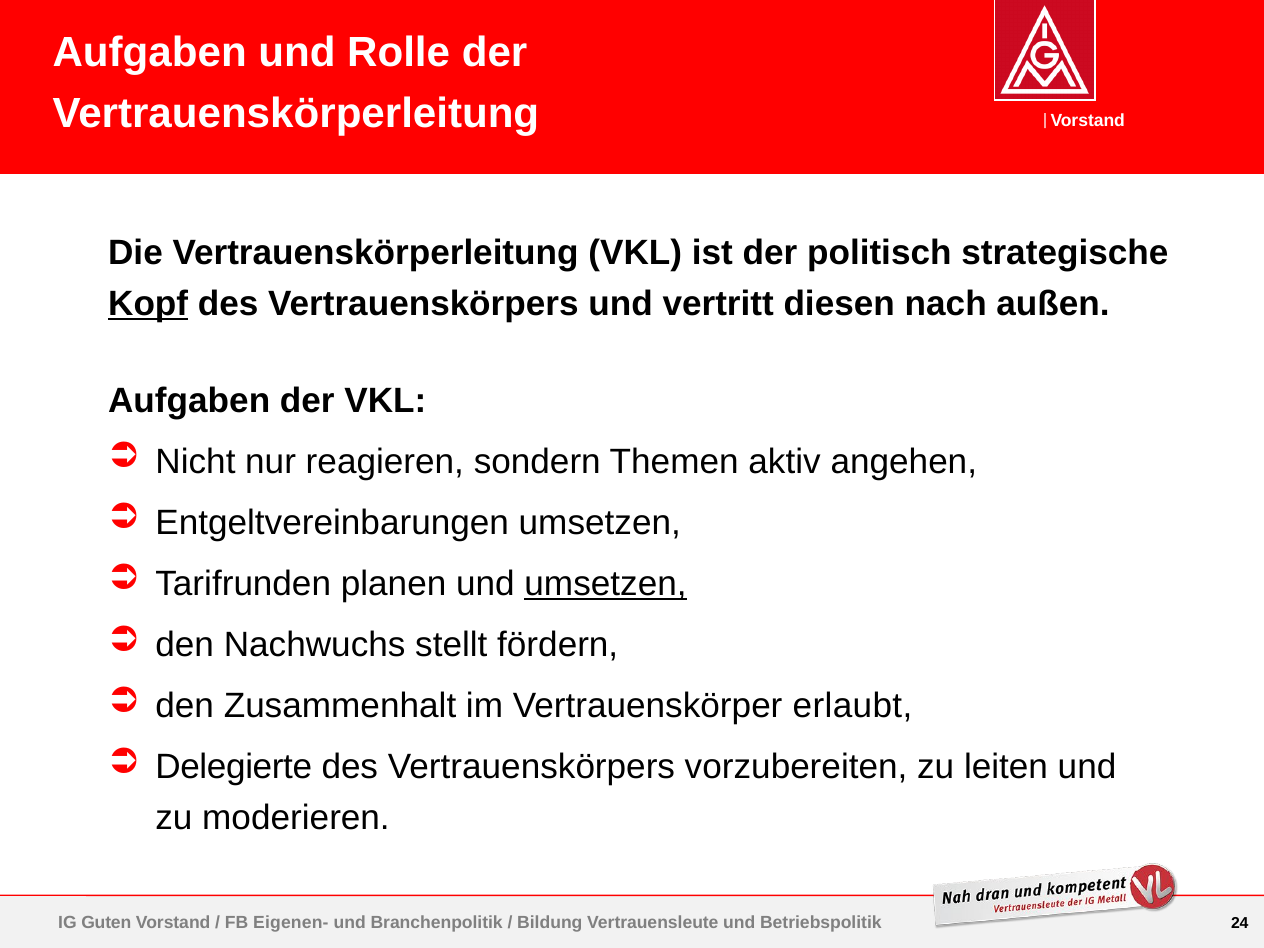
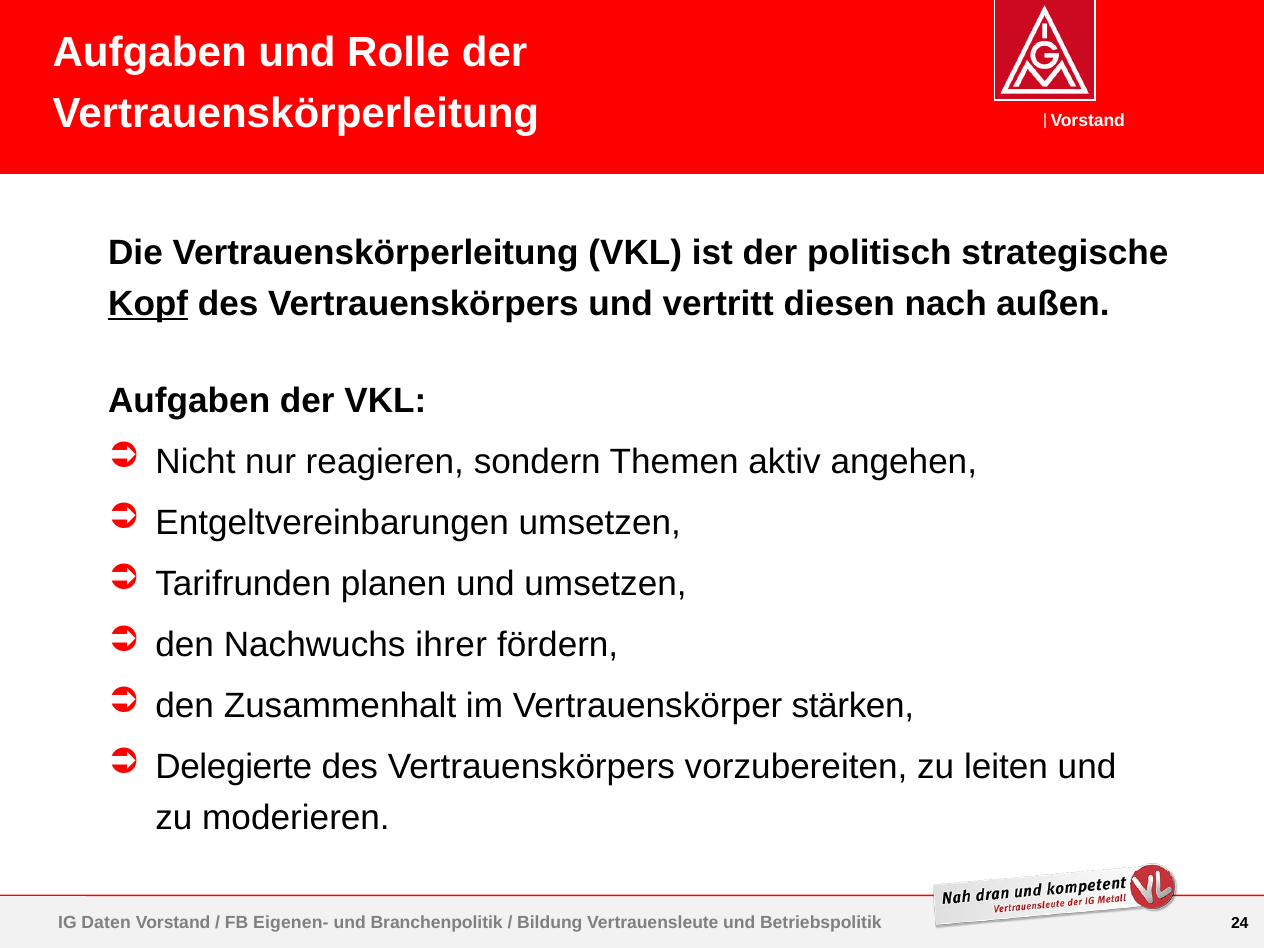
umsetzen at (606, 584) underline: present -> none
stellt: stellt -> ihrer
erlaubt: erlaubt -> stärken
Guten: Guten -> Daten
